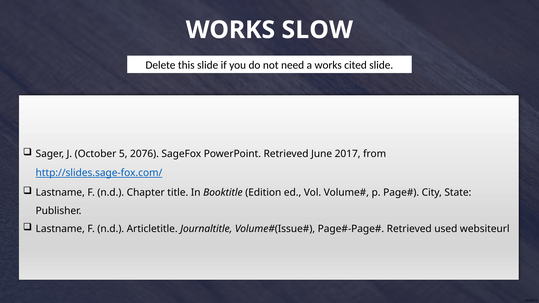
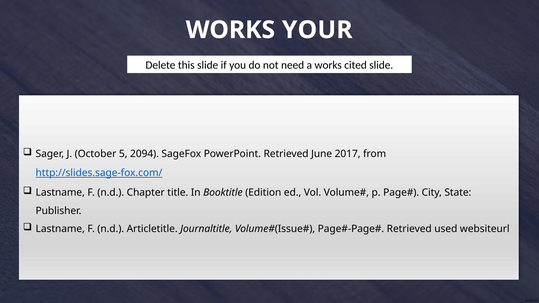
SLOW: SLOW -> YOUR
2076: 2076 -> 2094
